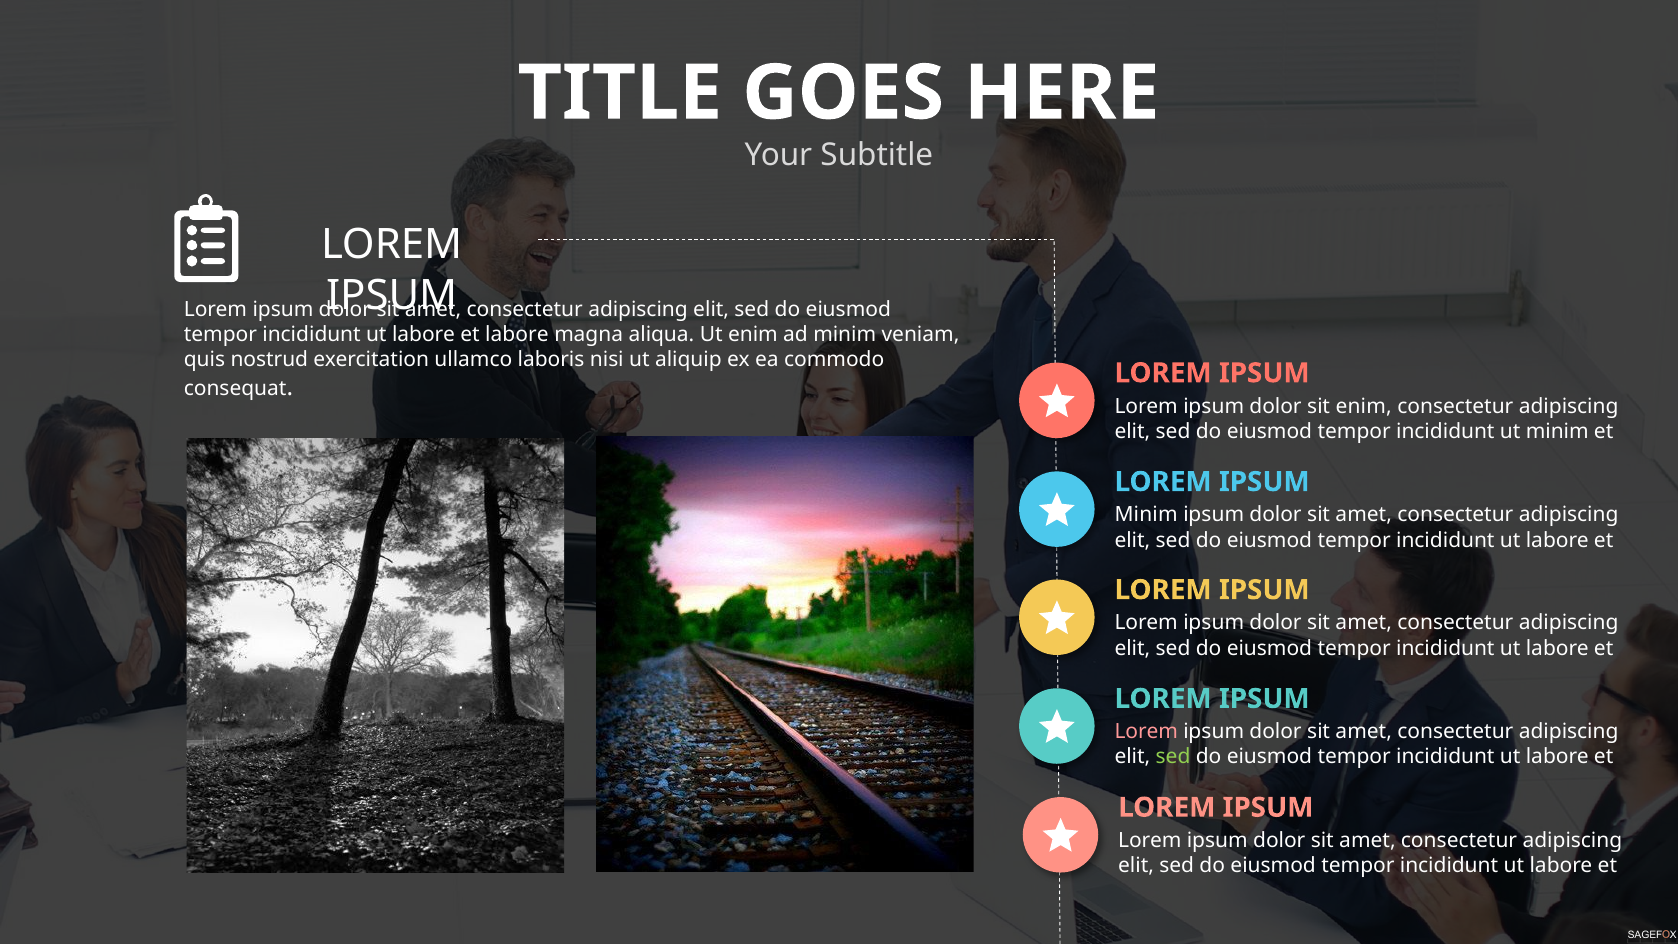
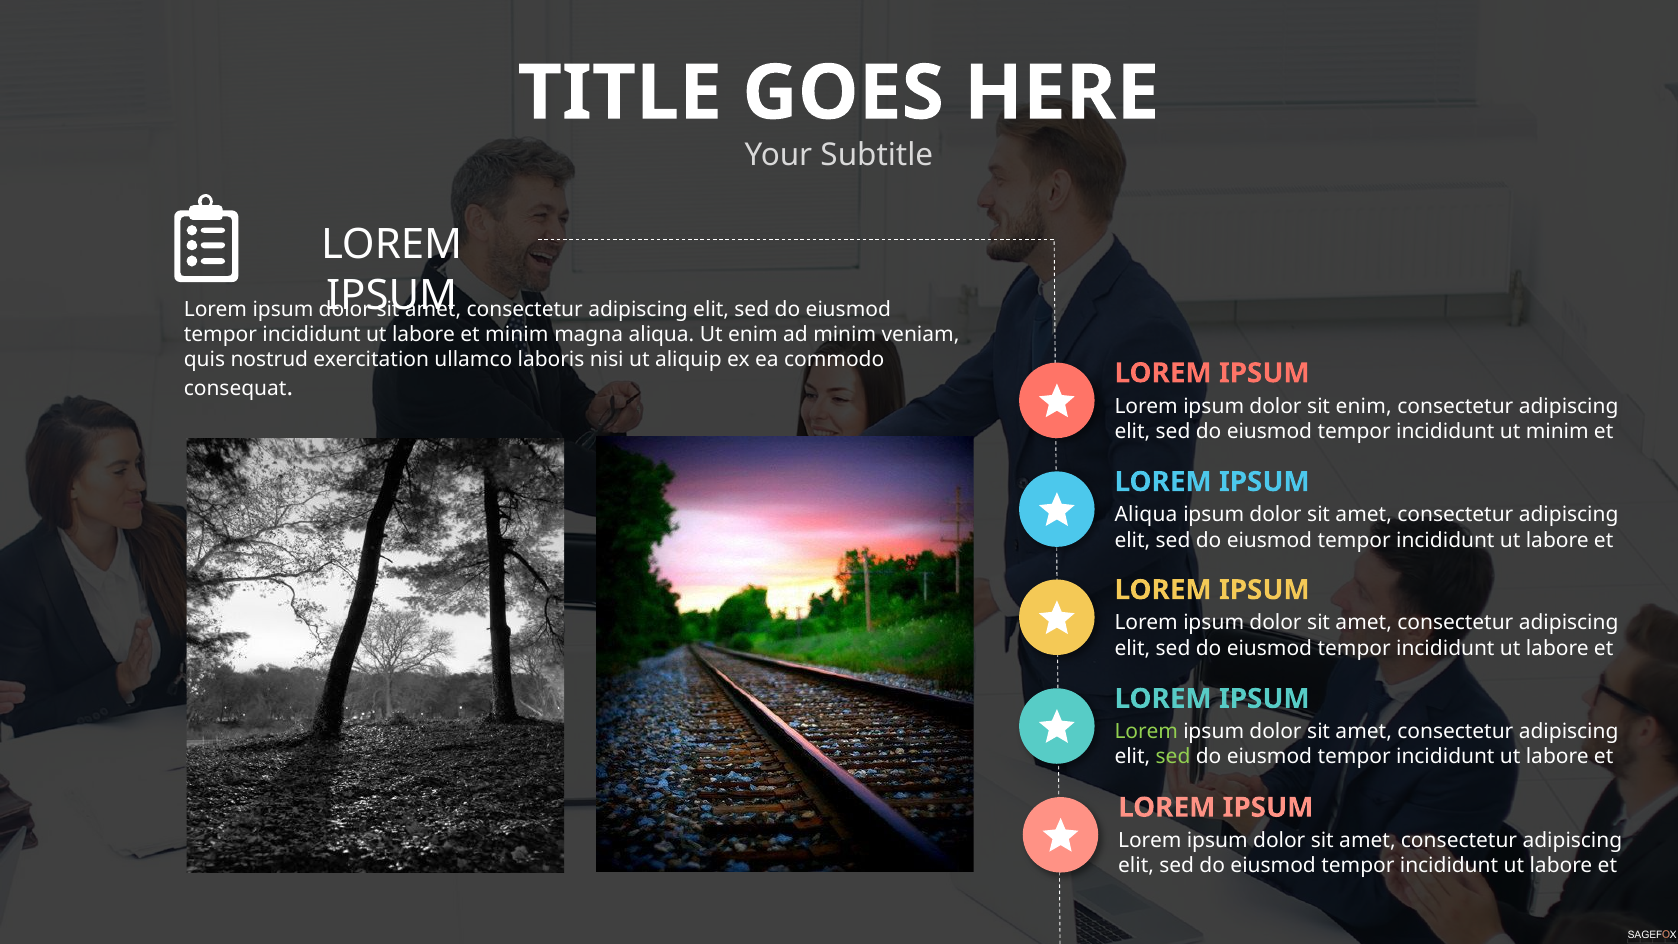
et labore: labore -> minim
Minim at (1146, 515): Minim -> Aliqua
Lorem at (1146, 732) colour: pink -> light green
